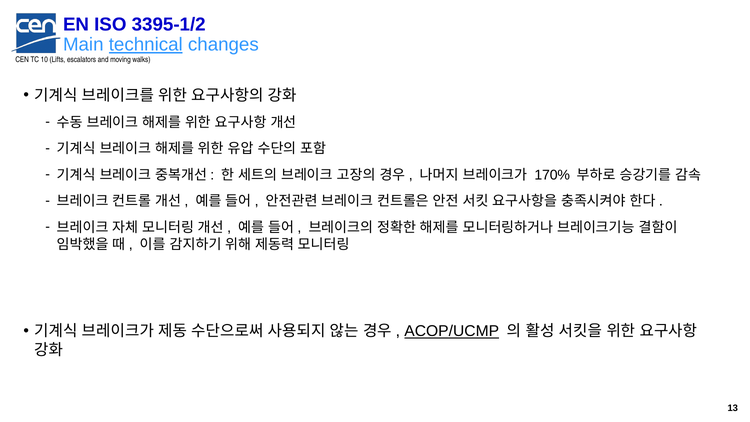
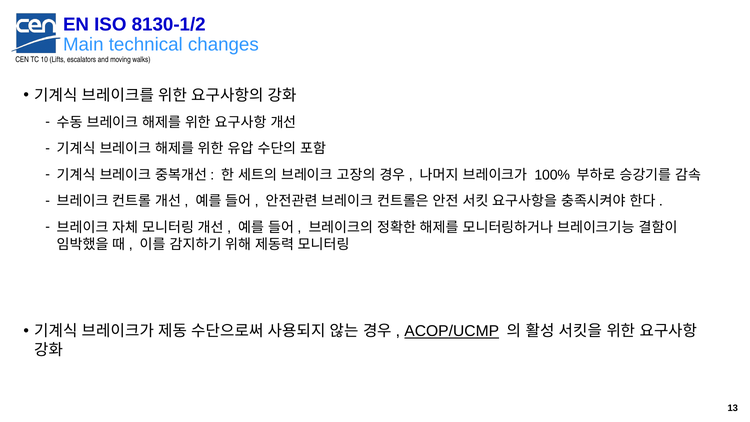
3395-1/2: 3395-1/2 -> 8130-1/2
technical underline: present -> none
170%: 170% -> 100%
